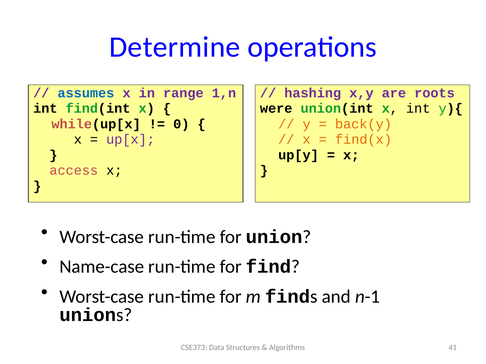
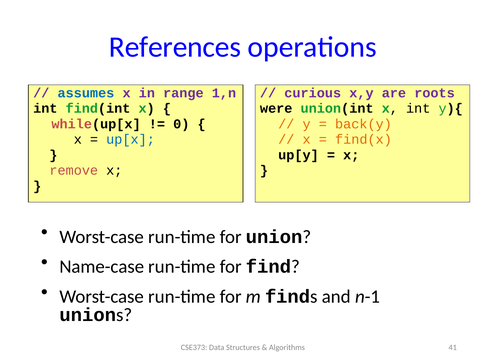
Determine: Determine -> References
hashing: hashing -> curious
up[x colour: purple -> blue
access: access -> remove
